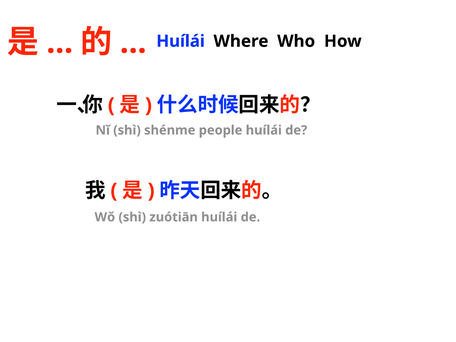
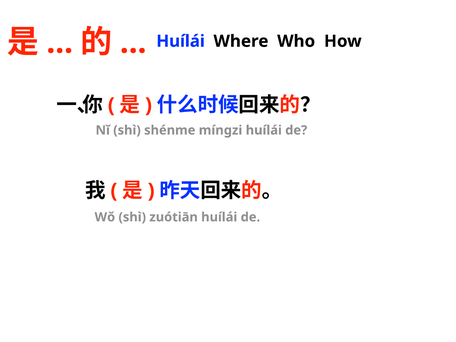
people: people -> míngzi
